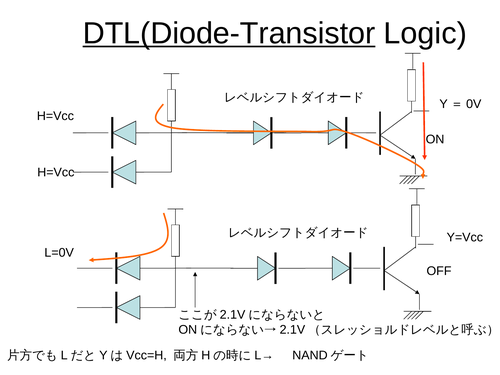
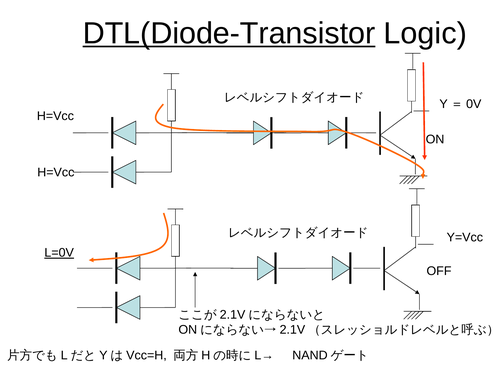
L=0V underline: none -> present
